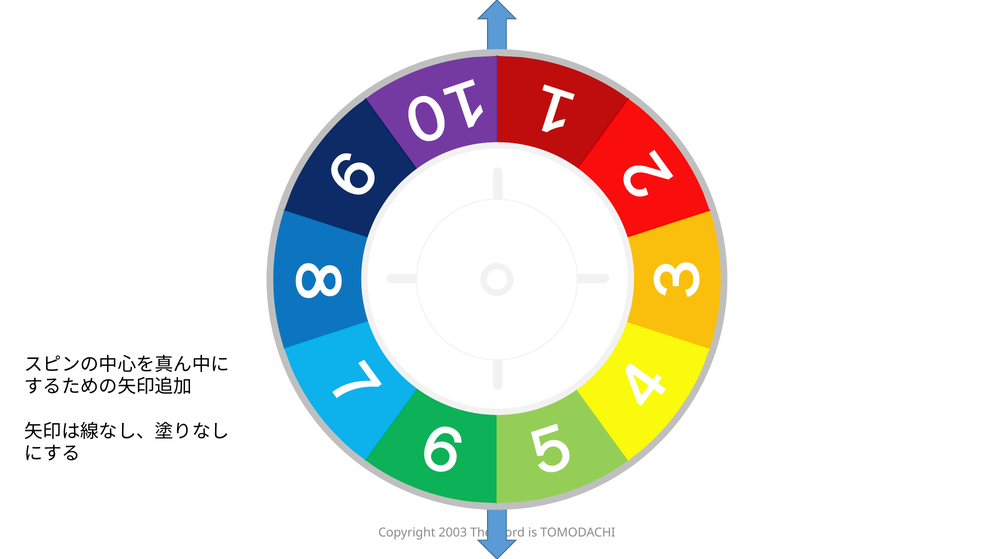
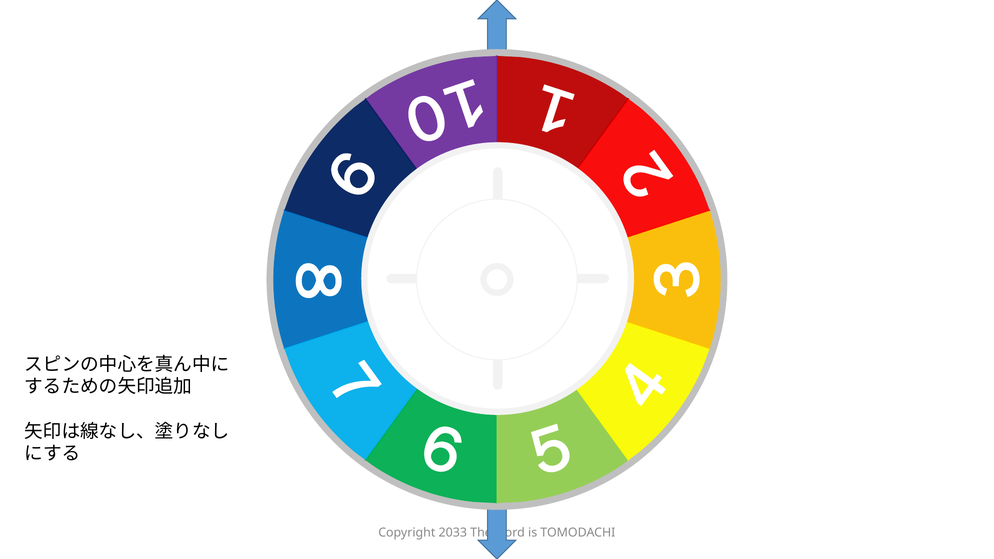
2003: 2003 -> 2033
